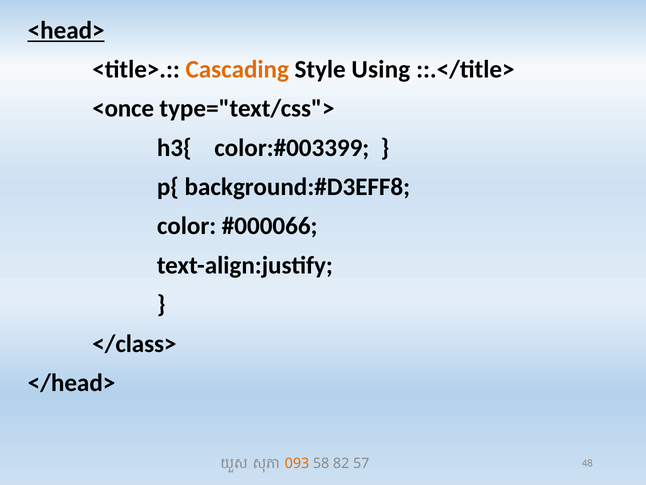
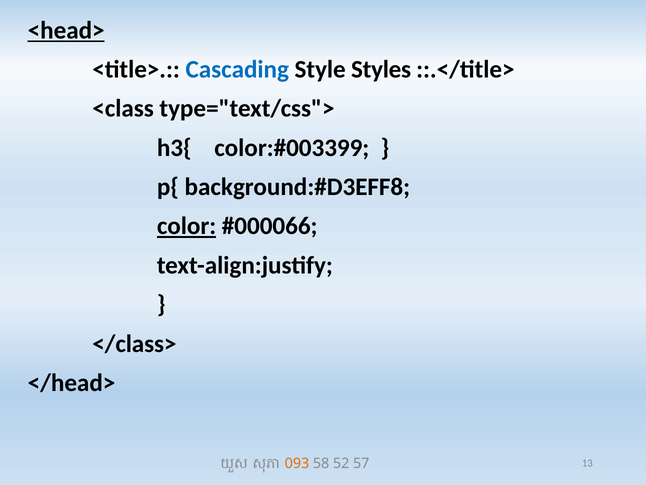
Cascading colour: orange -> blue
Using: Using -> Styles
<once: <once -> <class
color underline: none -> present
82: 82 -> 52
48: 48 -> 13
